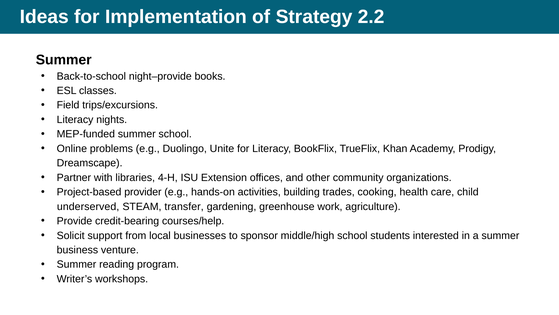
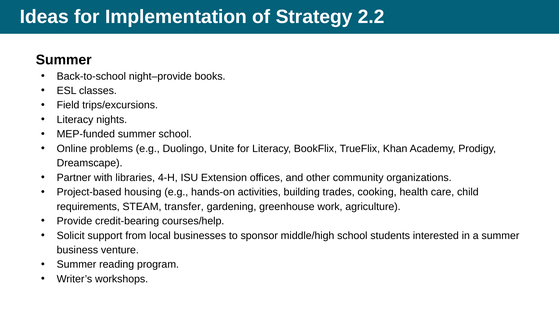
provider: provider -> housing
underserved: underserved -> requirements
